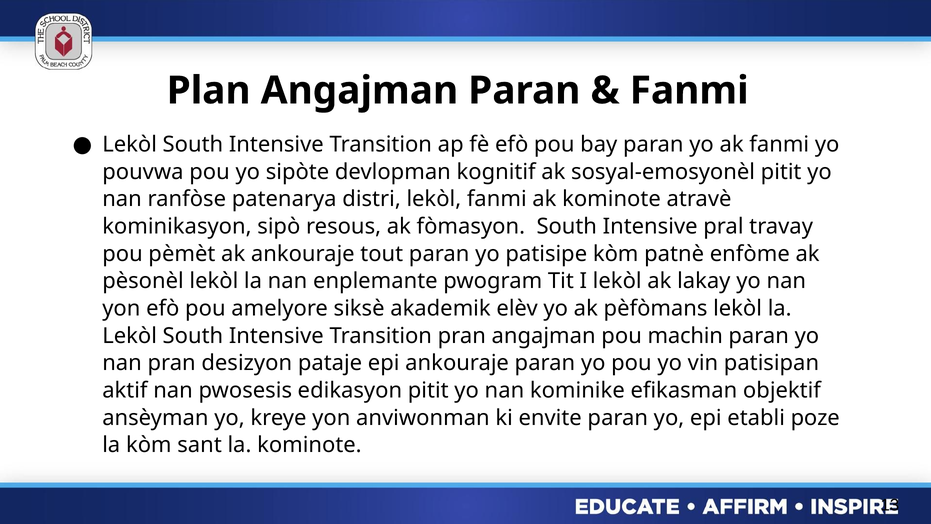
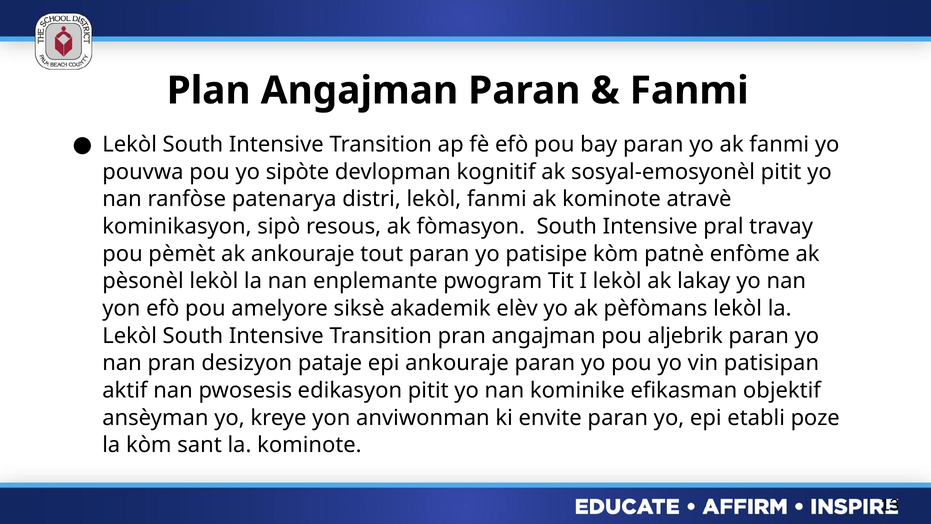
machin: machin -> aljebrik
